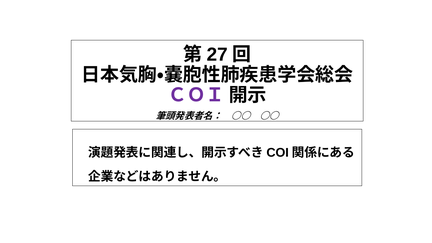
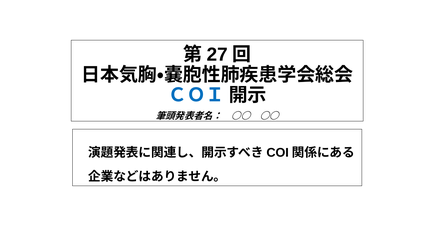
ＣＯＩ colour: purple -> blue
